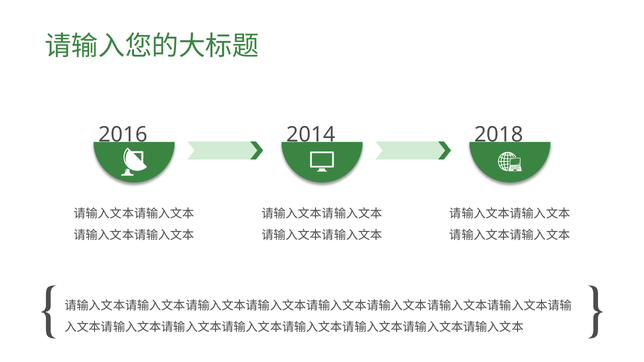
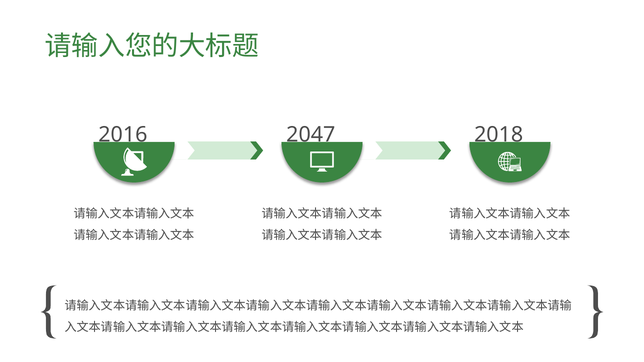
2014: 2014 -> 2047
